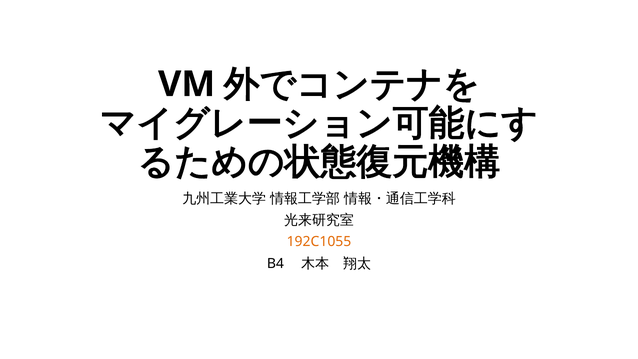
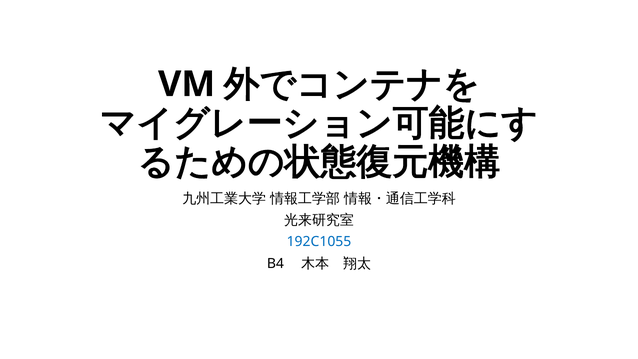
192C1055 colour: orange -> blue
